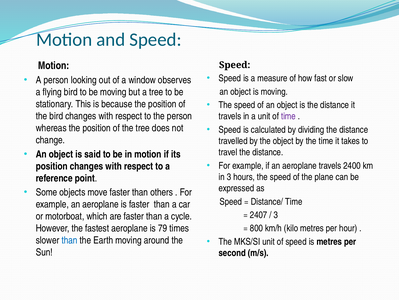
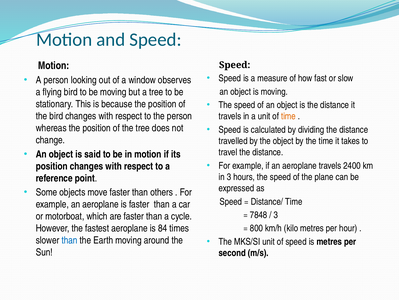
time at (288, 116) colour: purple -> orange
2407: 2407 -> 7848
79: 79 -> 84
